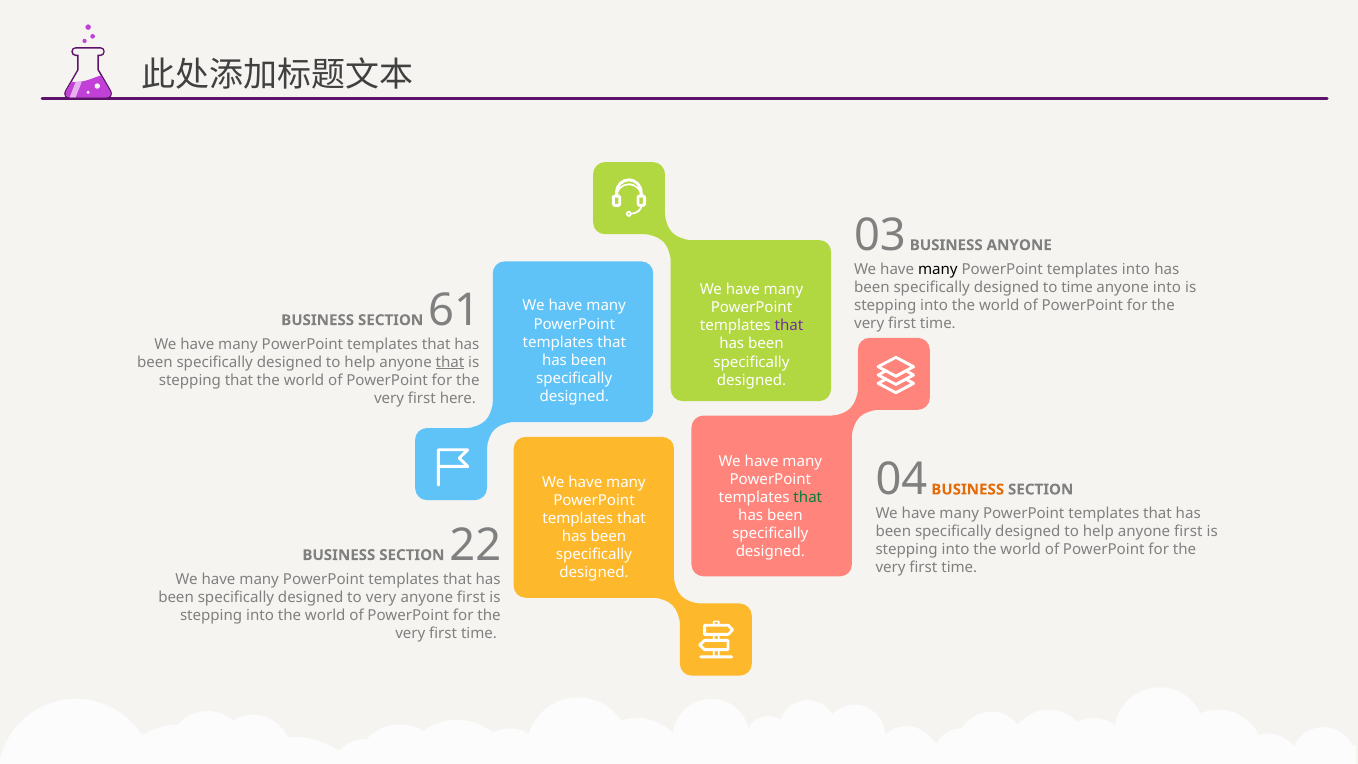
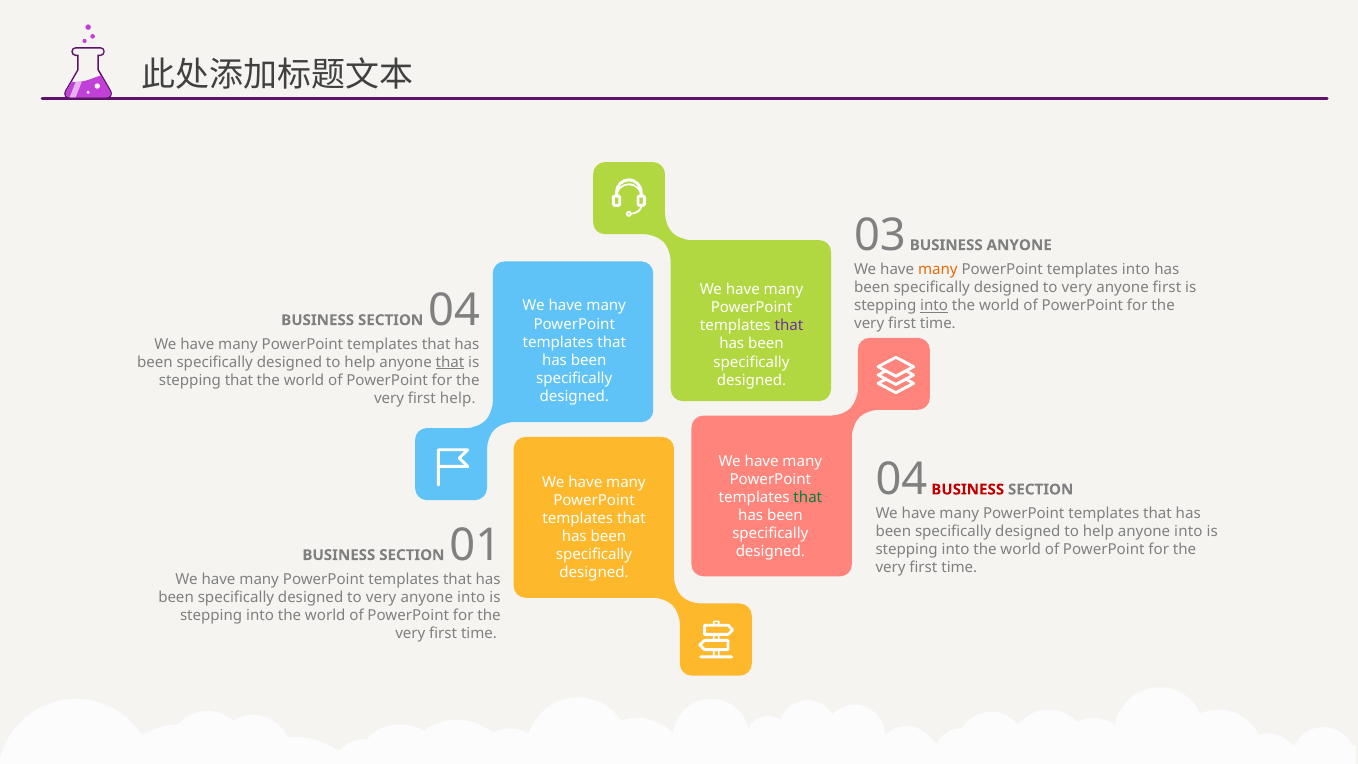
many at (938, 269) colour: black -> orange
time at (1077, 287): time -> very
anyone into: into -> first
into at (934, 305) underline: none -> present
SECTION 61: 61 -> 04
first here: here -> help
BUSINESS at (968, 489) colour: orange -> red
help anyone first: first -> into
22: 22 -> 01
first at (471, 597): first -> into
